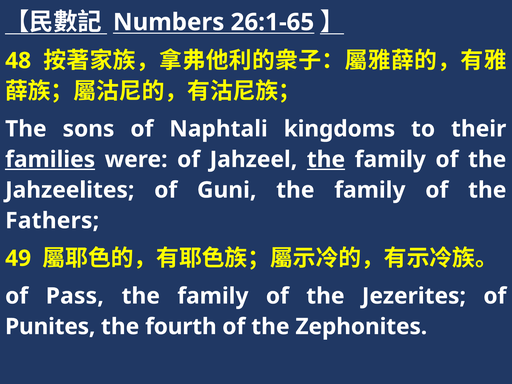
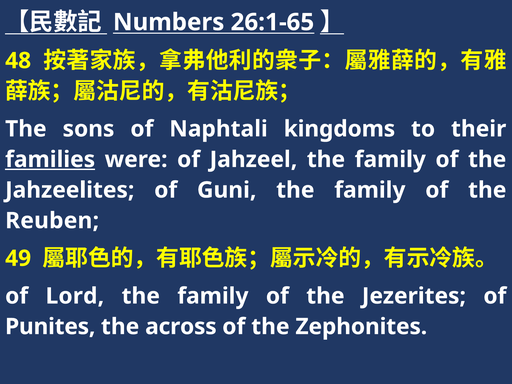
the at (326, 160) underline: present -> none
Fathers: Fathers -> Reuben
Pass: Pass -> Lord
fourth: fourth -> across
